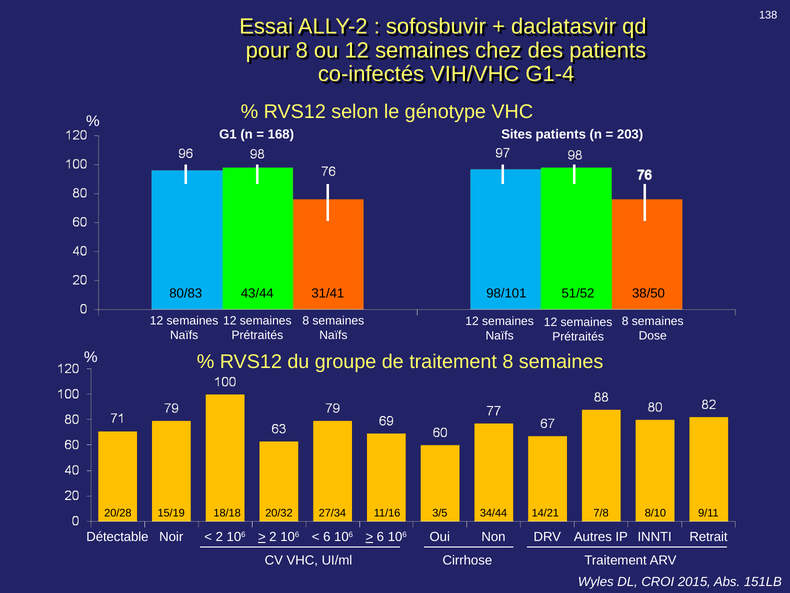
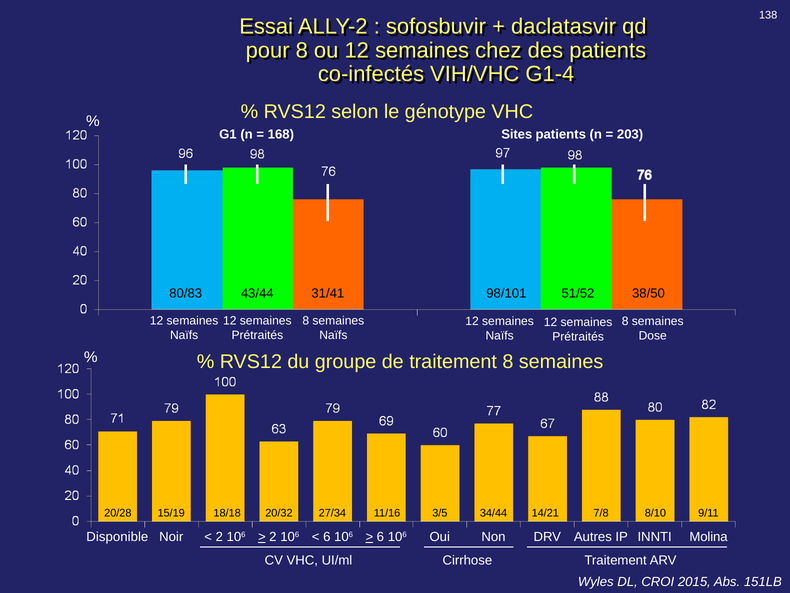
Détectable: Détectable -> Disponible
Retrait: Retrait -> Molina
